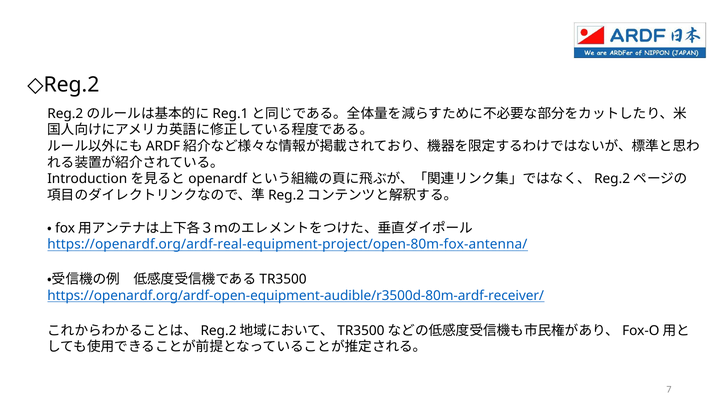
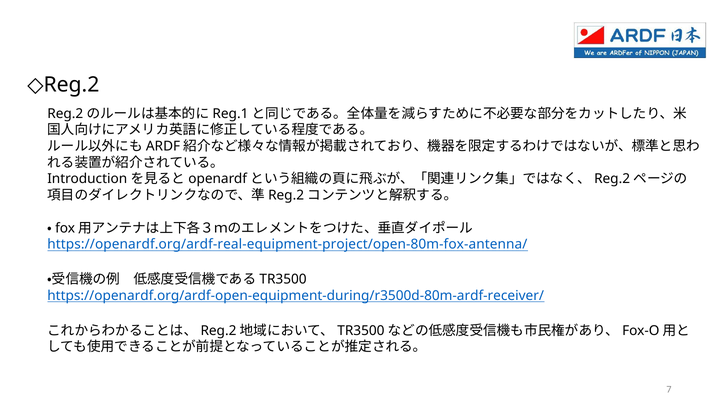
https://openardf.org/ardf-open-equipment-audible/r3500d-80m-ardf-receiver/: https://openardf.org/ardf-open-equipment-audible/r3500d-80m-ardf-receiver/ -> https://openardf.org/ardf-open-equipment-during/r3500d-80m-ardf-receiver/
